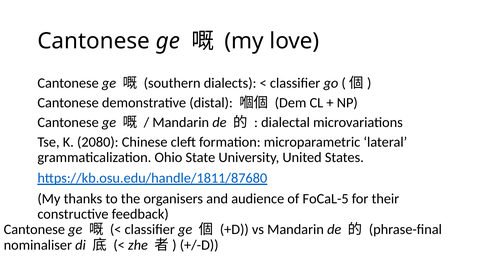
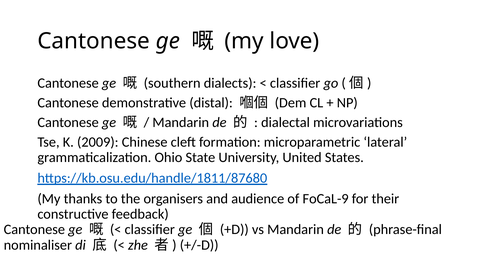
2080: 2080 -> 2009
FoCaL-5: FoCaL-5 -> FoCaL-9
